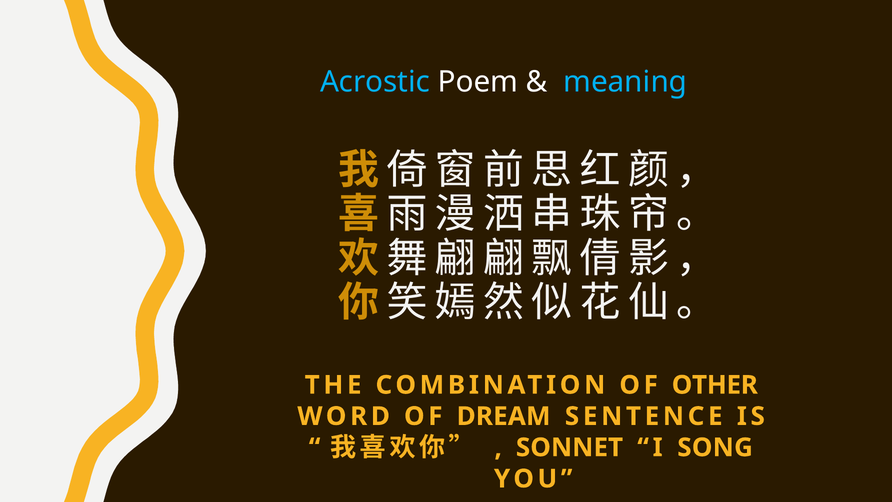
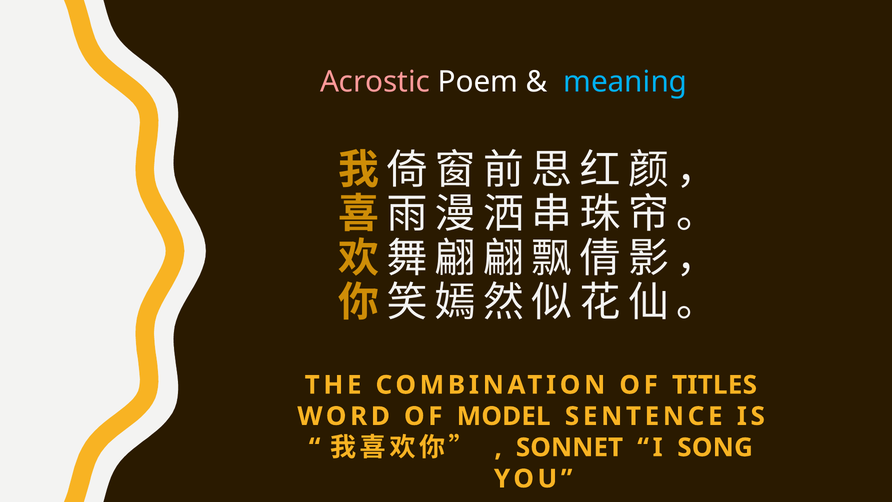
Acrostic colour: light blue -> pink
OTHER: OTHER -> TITLES
DREAM: DREAM -> MODEL
